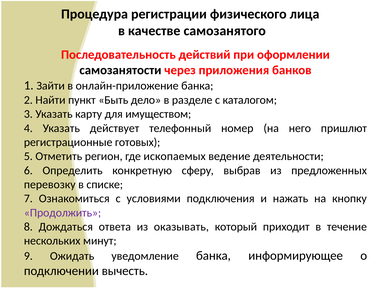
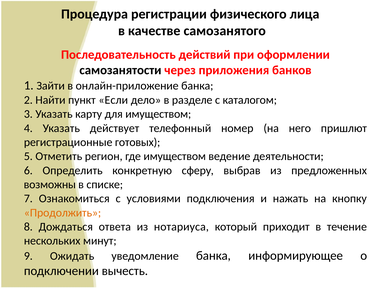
Быть: Быть -> Если
где ископаемых: ископаемых -> имуществом
перевозку: перевозку -> возможны
Продолжить colour: purple -> orange
оказывать: оказывать -> нотариуса
